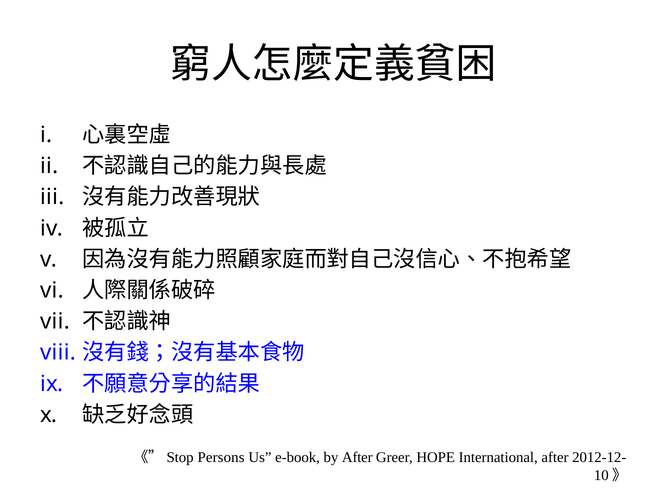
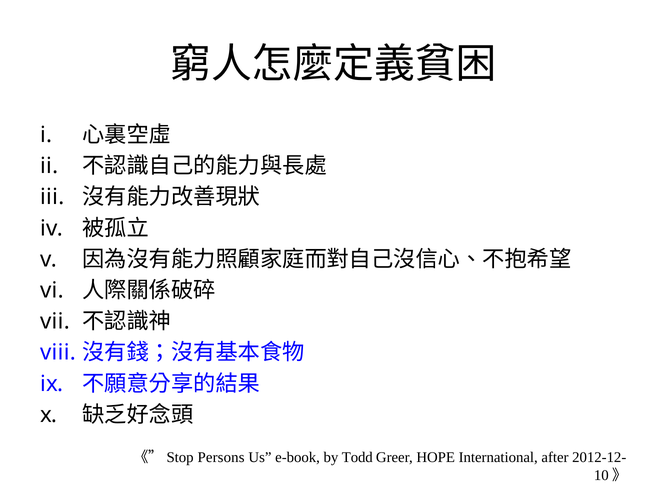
by After: After -> Todd
